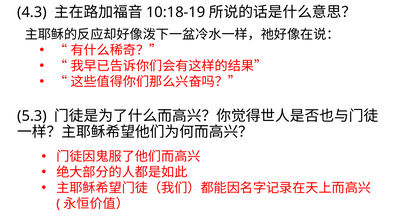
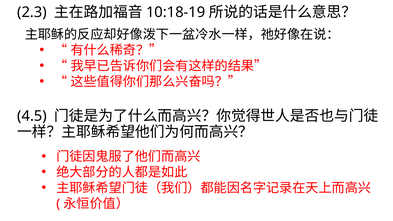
4.3: 4.3 -> 2.3
5.3: 5.3 -> 4.5
